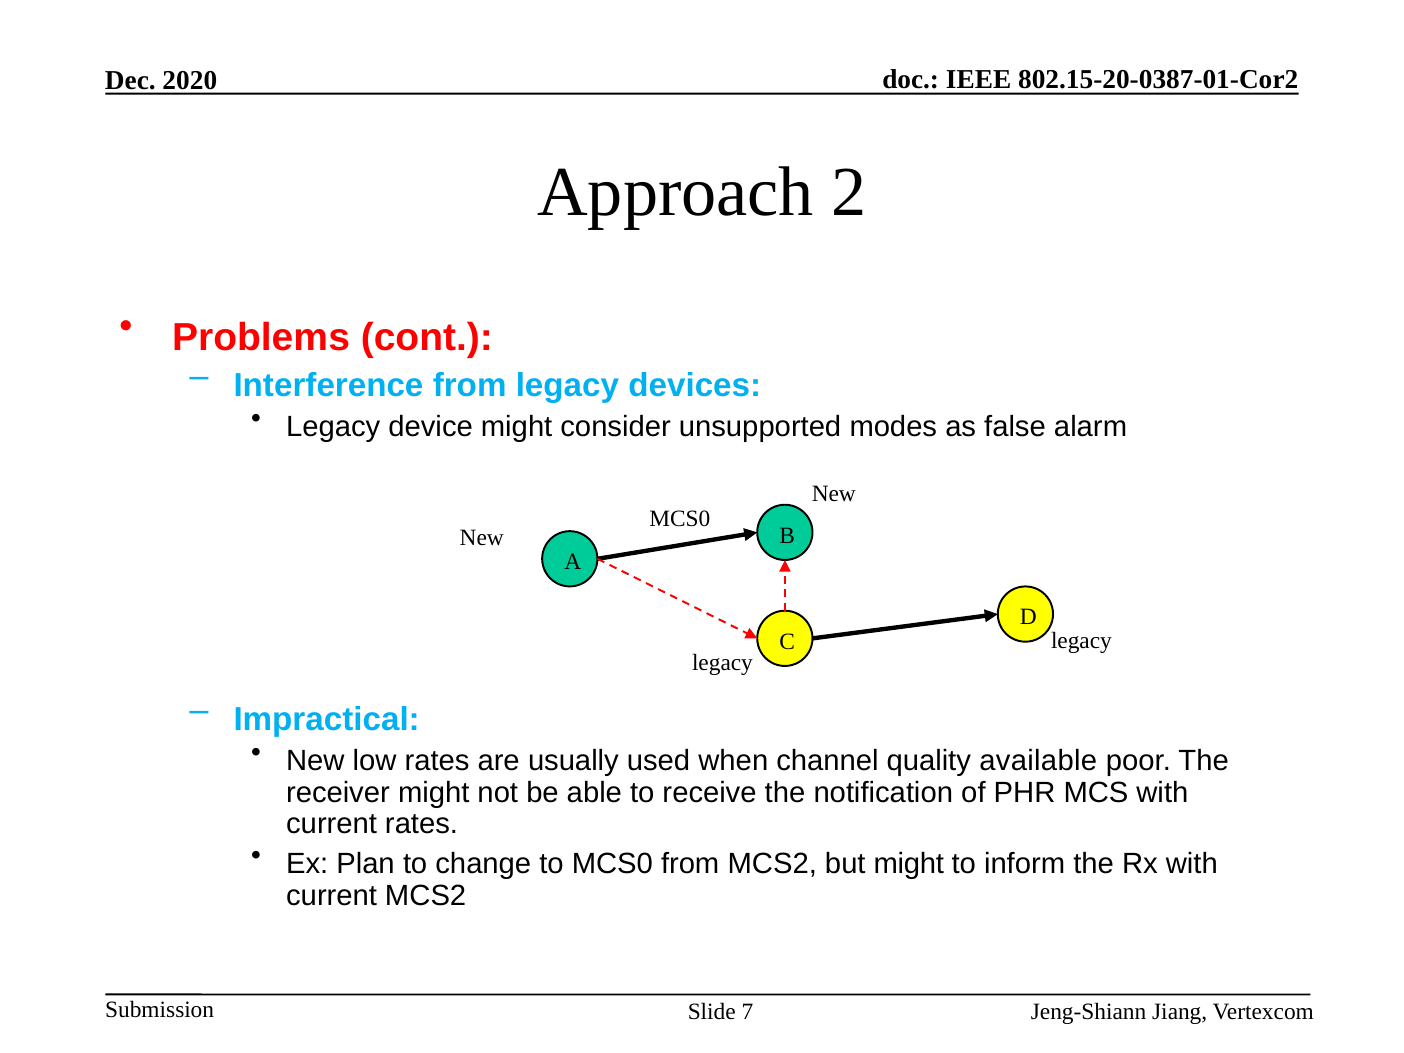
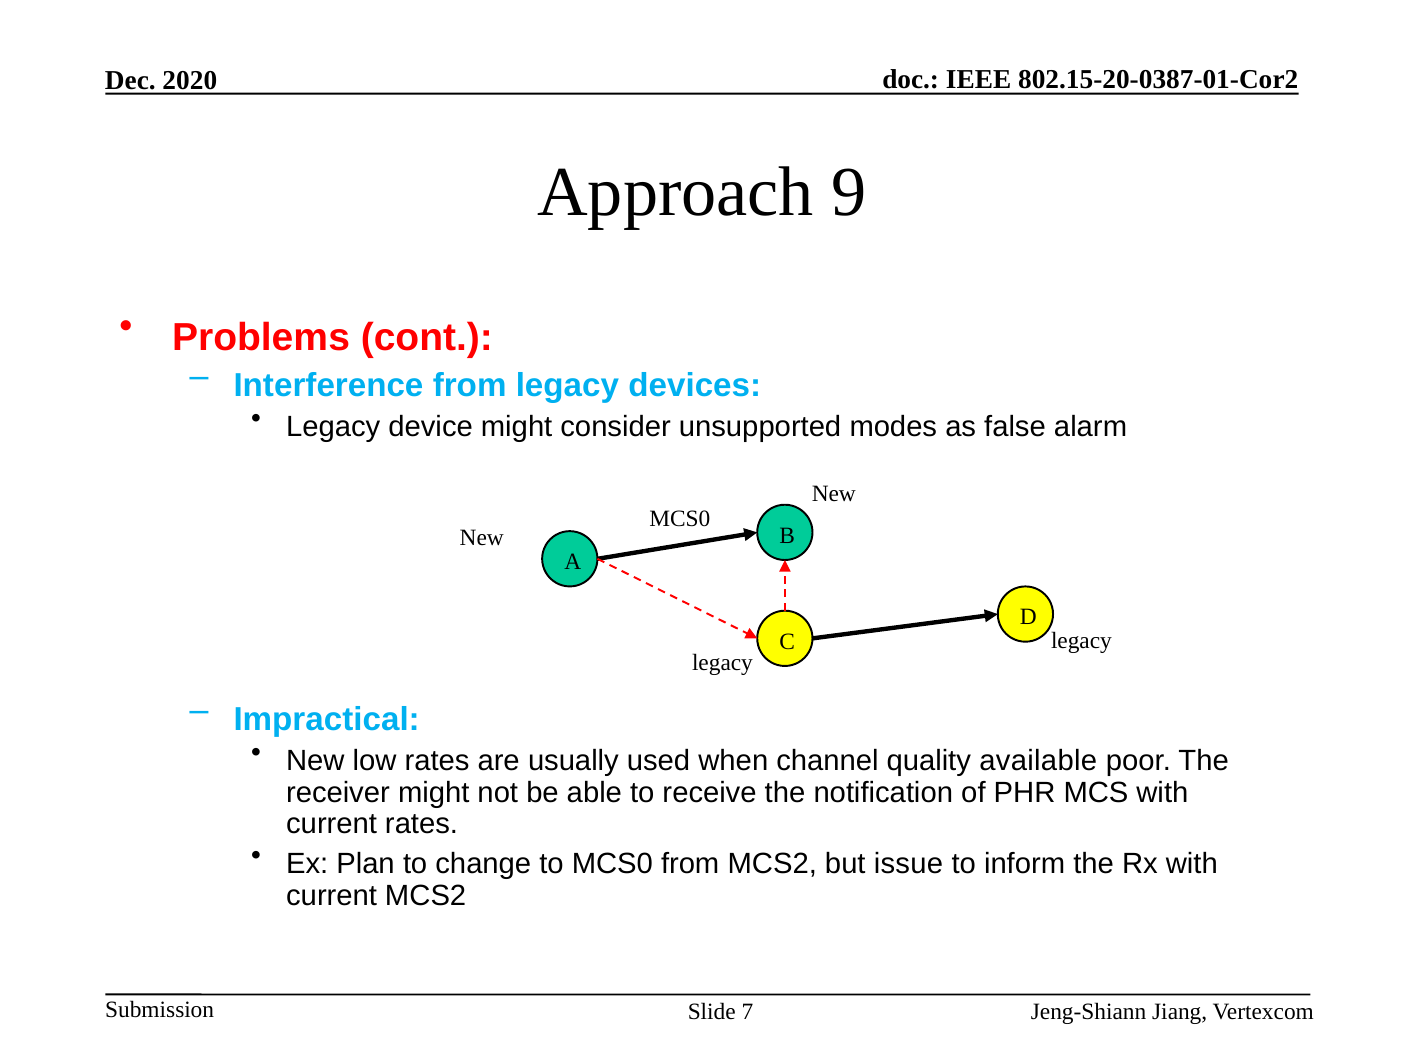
2: 2 -> 9
but might: might -> issue
